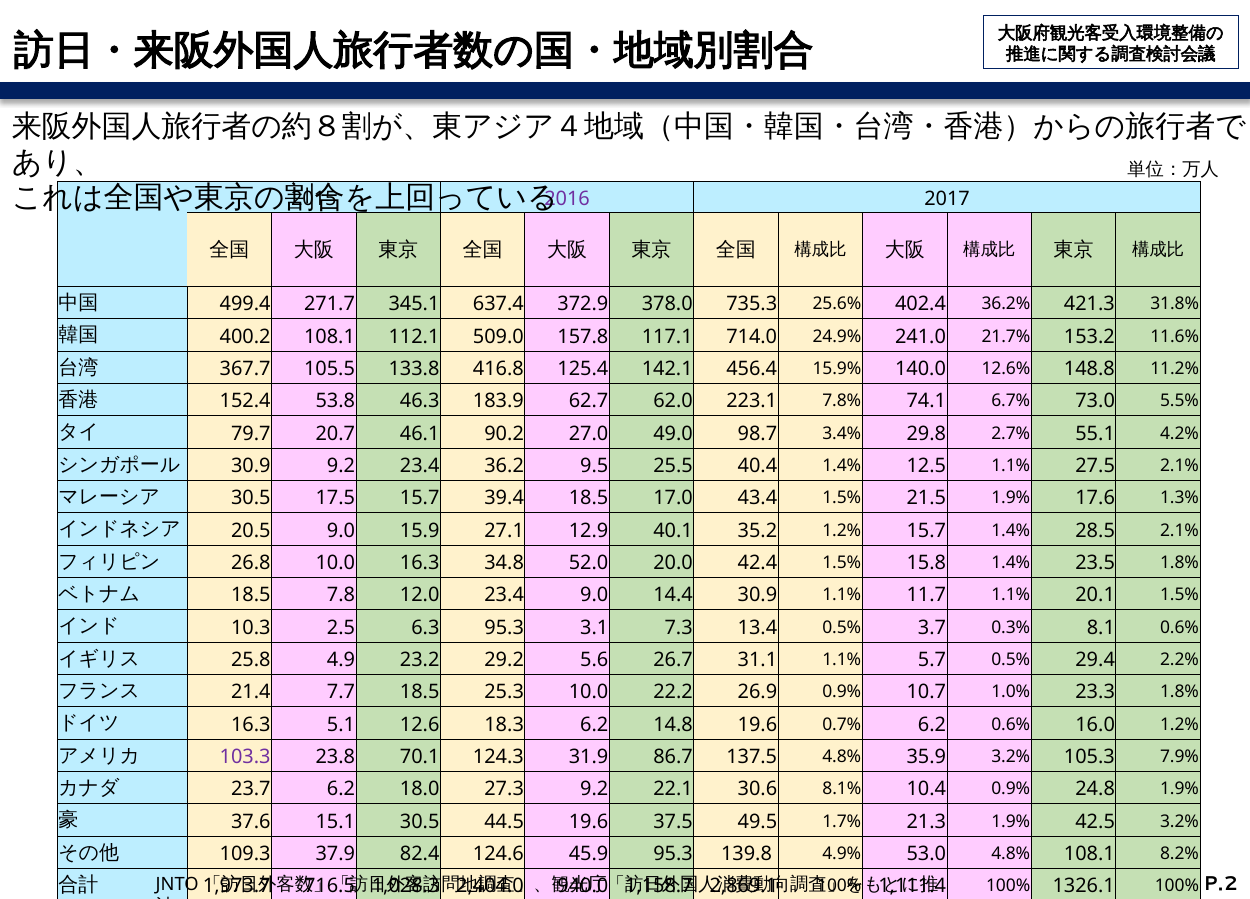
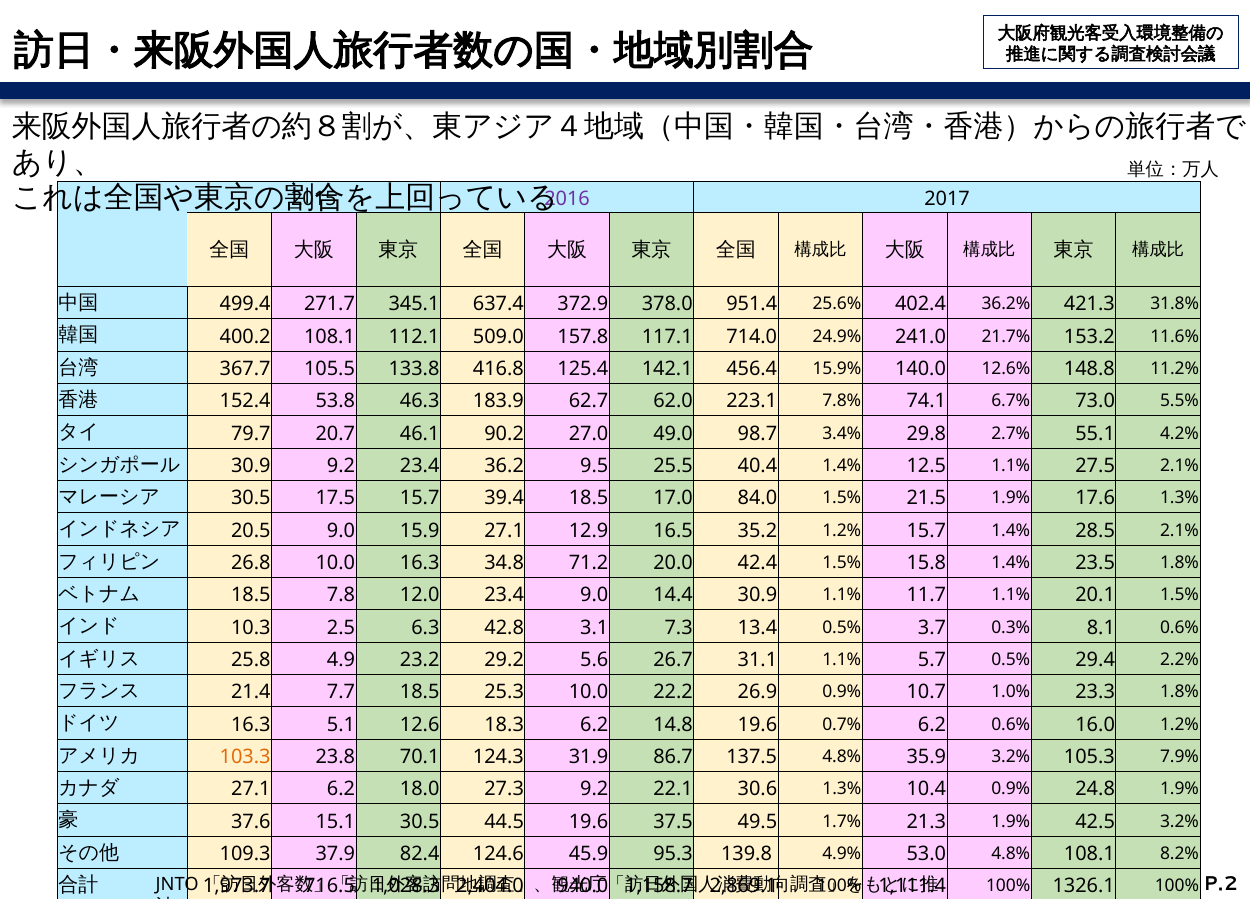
735.3: 735.3 -> 951.4
43.4: 43.4 -> 84.0
40.1: 40.1 -> 16.5
52.0: 52.0 -> 71.2
6.3 95.3: 95.3 -> 42.8
103.3 colour: purple -> orange
23.7 at (251, 789): 23.7 -> 27.1
30.6 8.1%: 8.1% -> 1.3%
